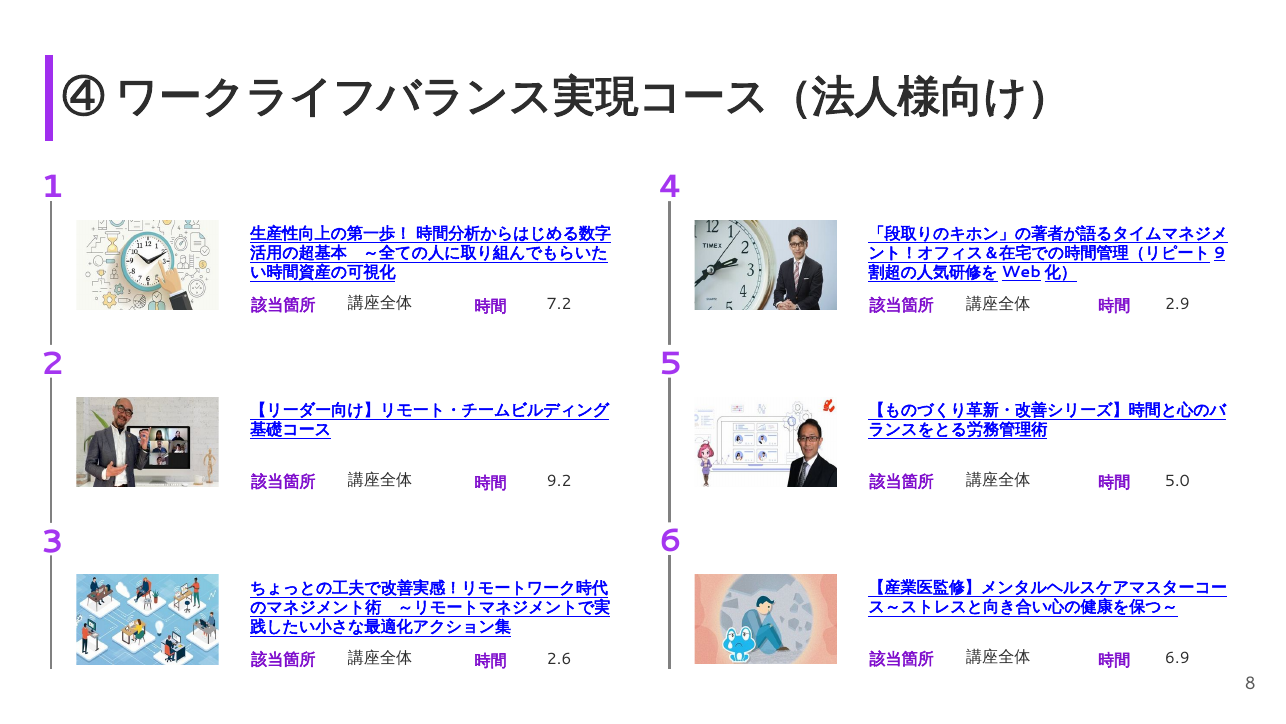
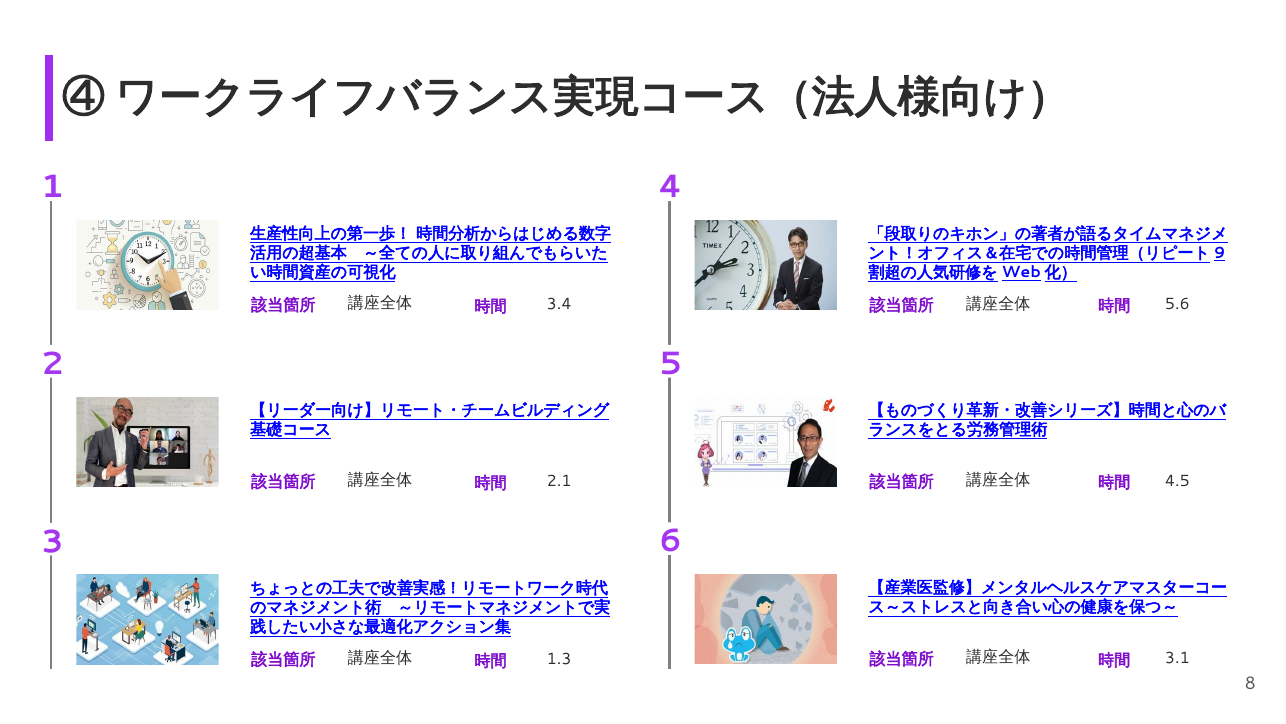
7.2: 7.2 -> 3.4
2.9: 2.9 -> 5.6
9.2: 9.2 -> 2.1
5.0: 5.0 -> 4.5
6.9: 6.9 -> 3.1
2.6: 2.6 -> 1.3
